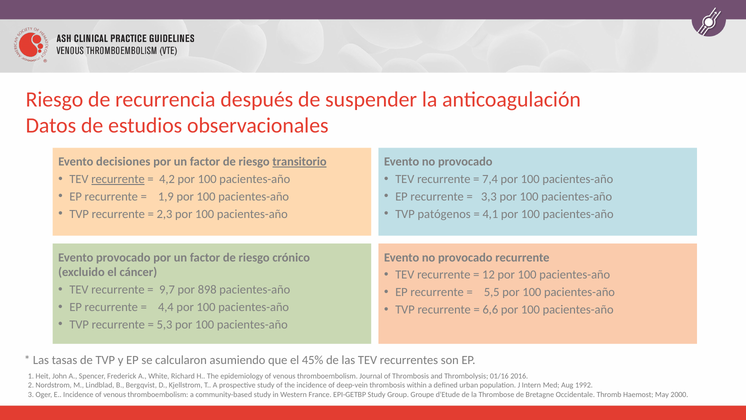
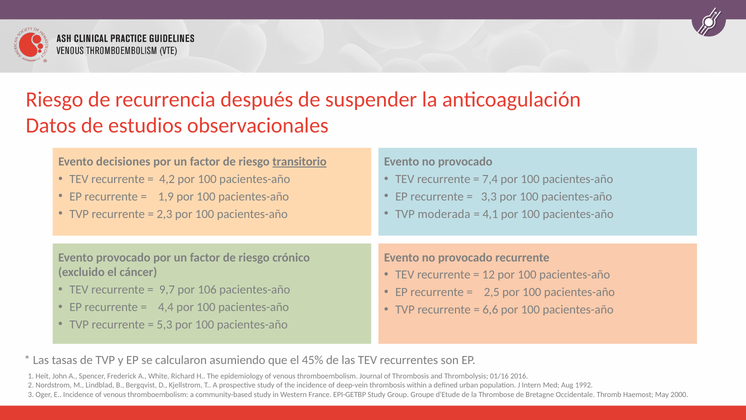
recurrente at (118, 179) underline: present -> none
patógenos: patógenos -> moderada
898: 898 -> 106
5,5: 5,5 -> 2,5
